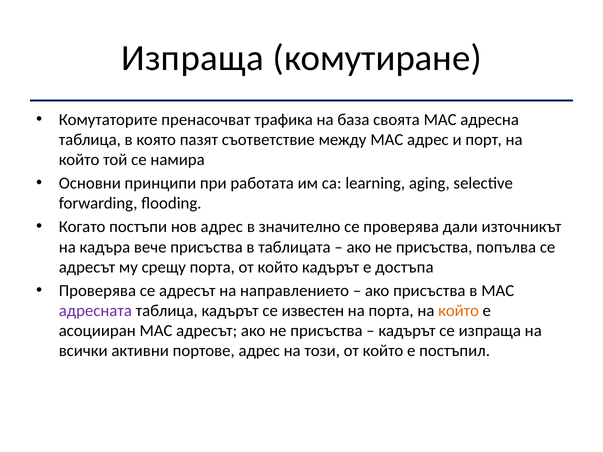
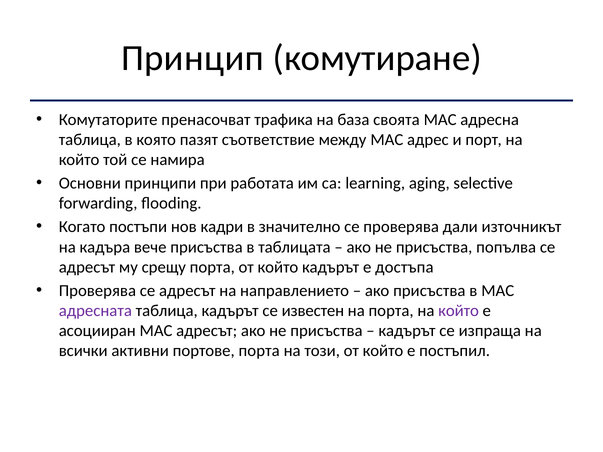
Изпраща at (192, 58): Изпраща -> Принцип
нов адрес: адрес -> кадри
който at (459, 311) colour: orange -> purple
портове адрес: адрес -> порта
